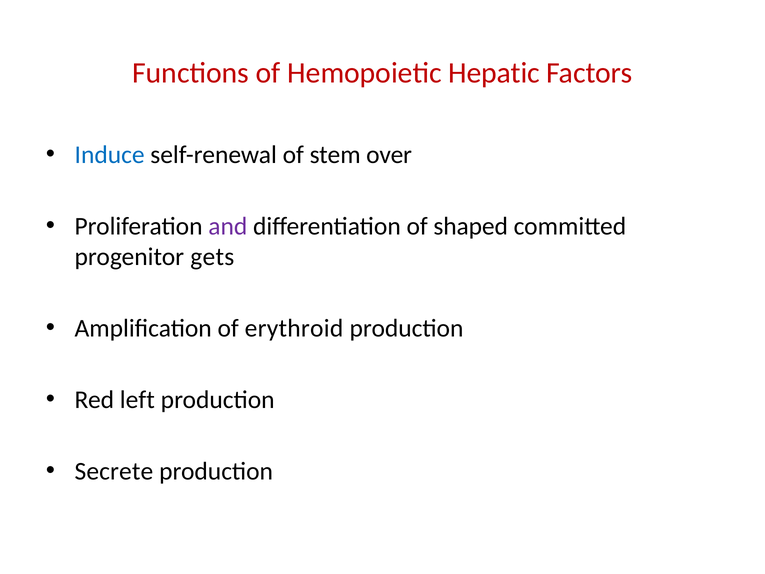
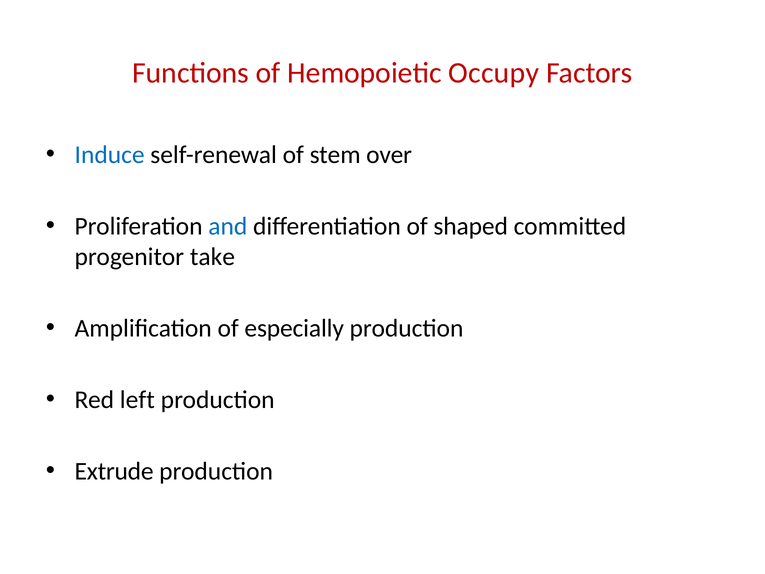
Hepatic: Hepatic -> Occupy
and colour: purple -> blue
gets: gets -> take
erythroid: erythroid -> especially
Secrete: Secrete -> Extrude
